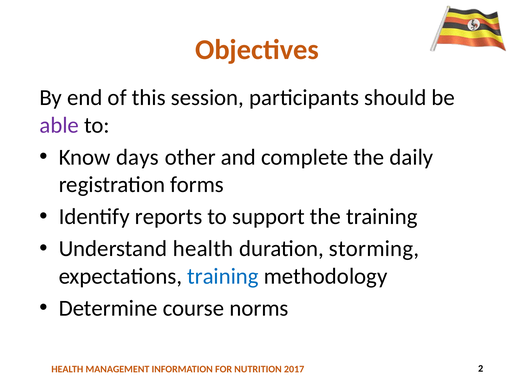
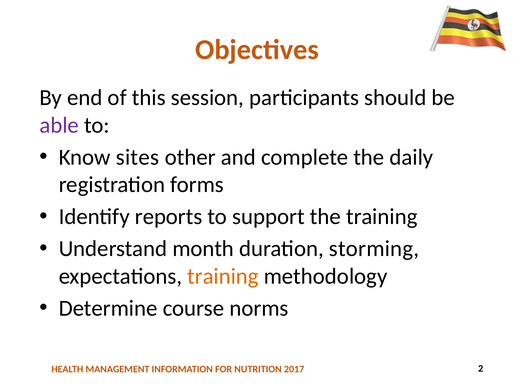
days: days -> sites
Understand health: health -> month
training at (223, 276) colour: blue -> orange
